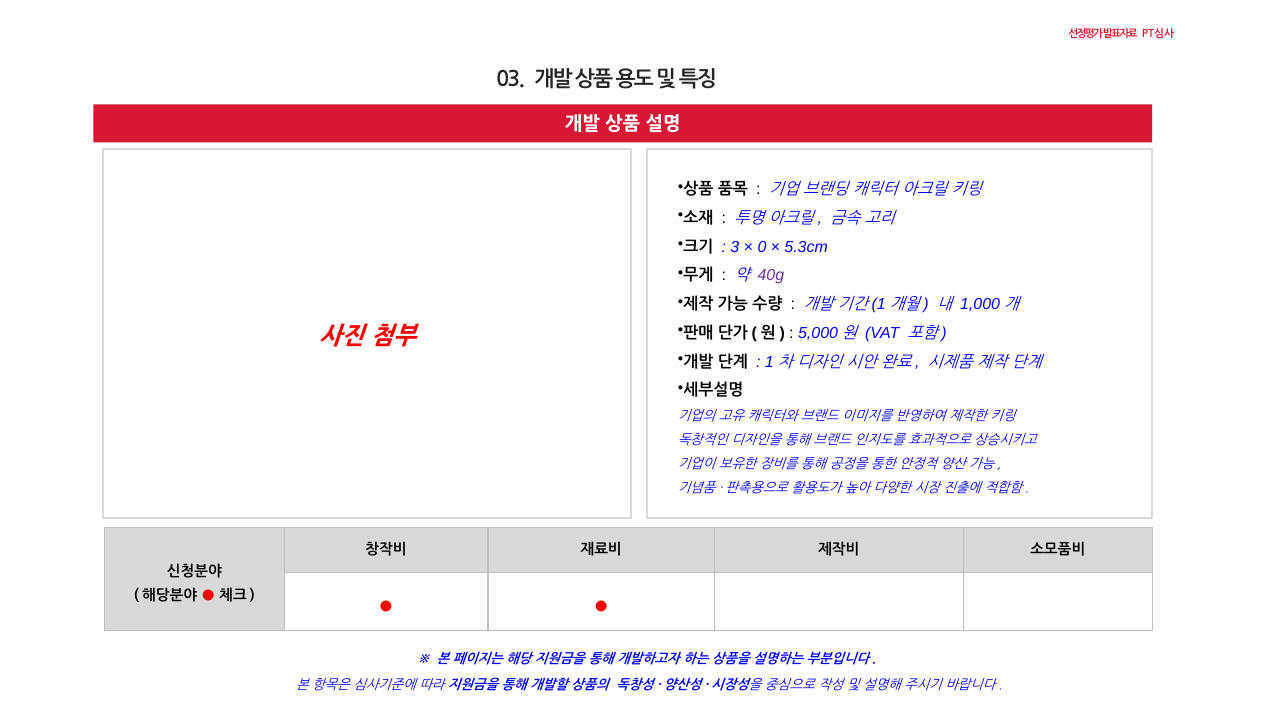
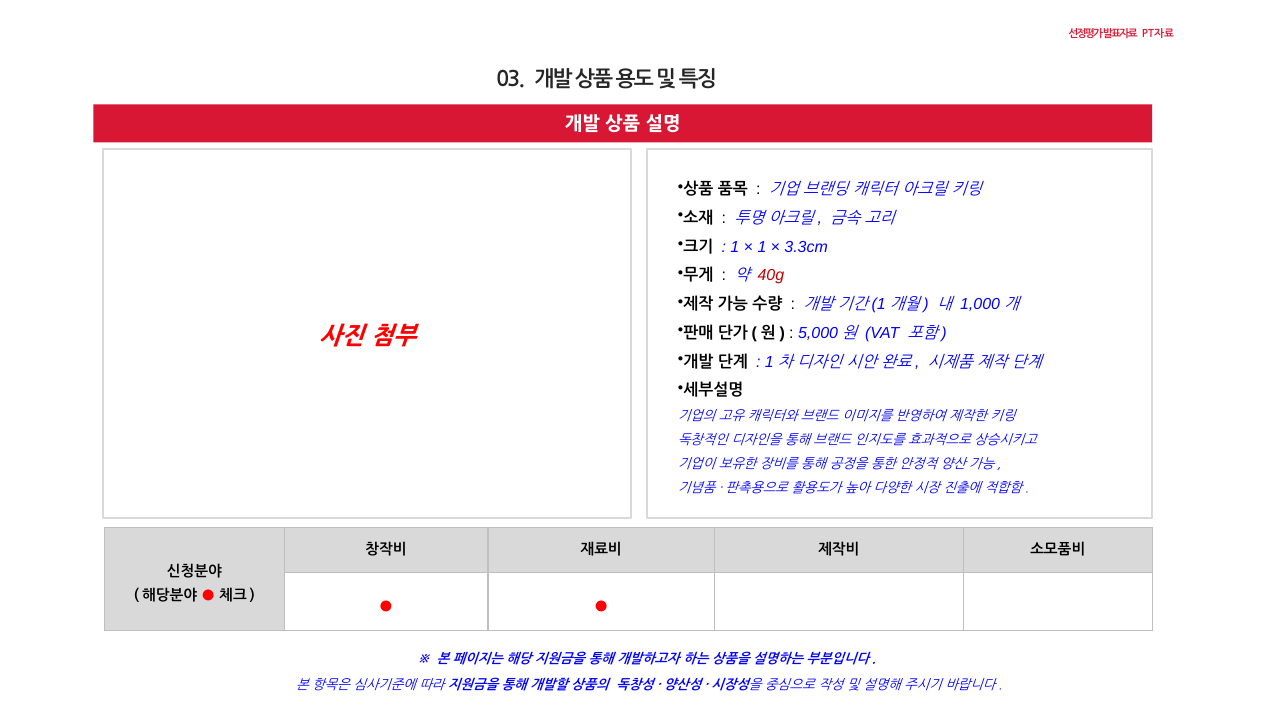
PT심사: PT심사 -> PT자료
3 at (735, 247): 3 -> 1
0 at (762, 247): 0 -> 1
5.3cm: 5.3cm -> 3.3cm
40g colour: purple -> red
